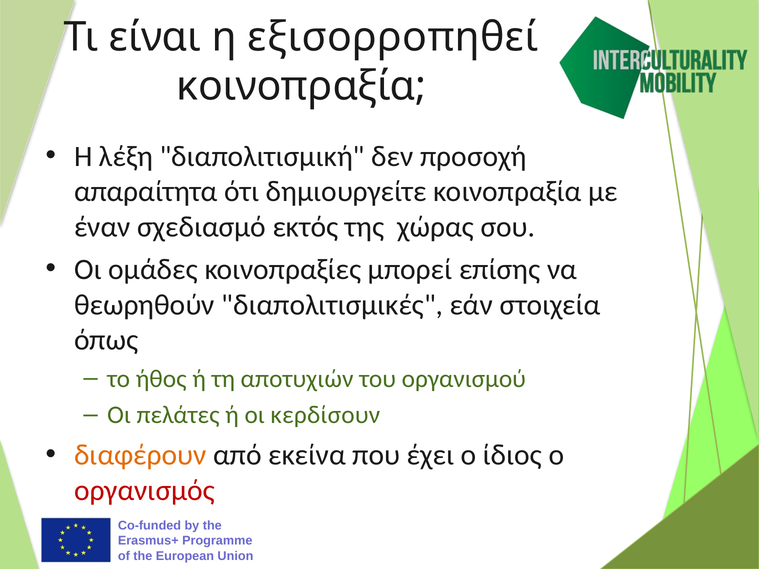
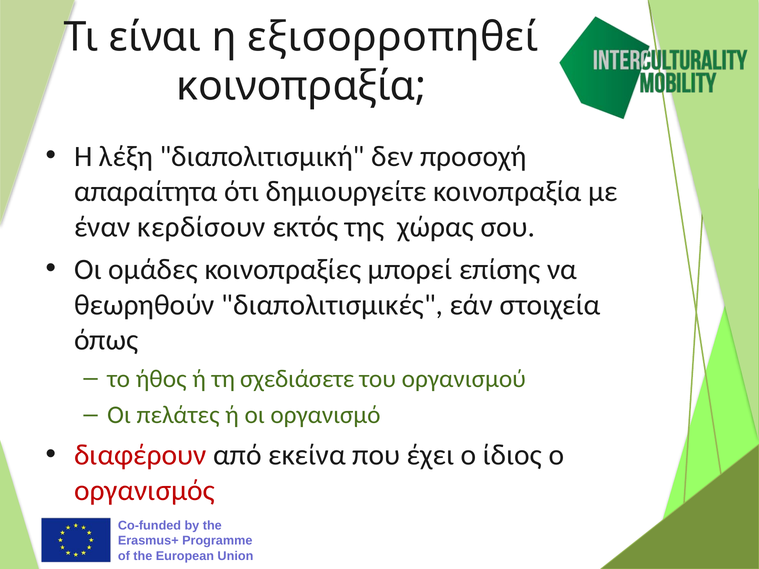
σχεδιασμό: σχεδιασμό -> κερδίσουν
αποτυχιών: αποτυχιών -> σχεδιάσετε
κερδίσουν: κερδίσουν -> οργανισμό
διαφέρουν colour: orange -> red
